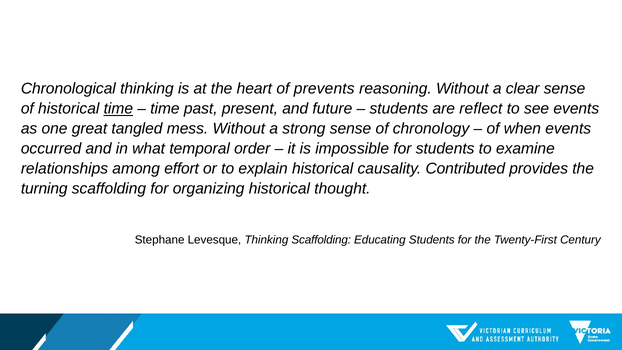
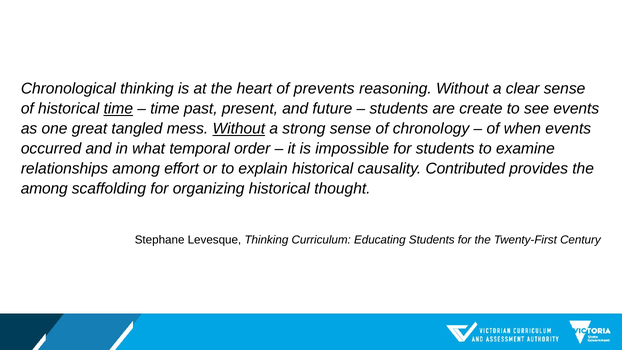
reflect: reflect -> create
Without at (239, 129) underline: none -> present
turning at (44, 188): turning -> among
Thinking Scaffolding: Scaffolding -> Curriculum
